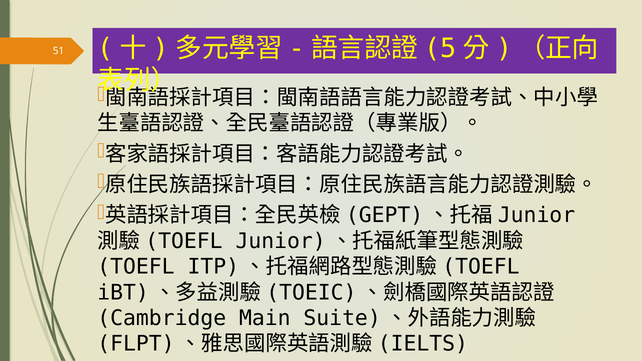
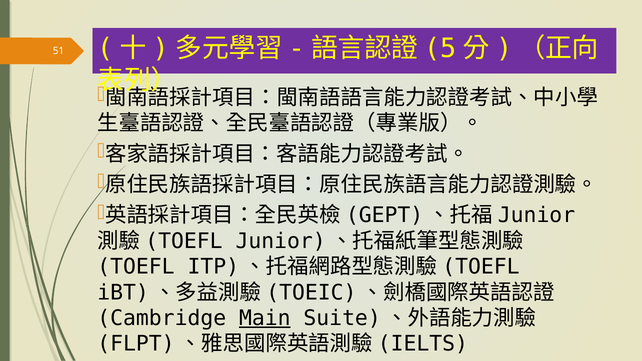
Main underline: none -> present
